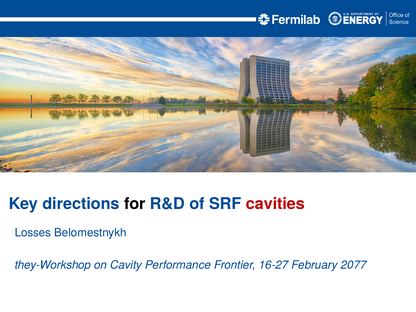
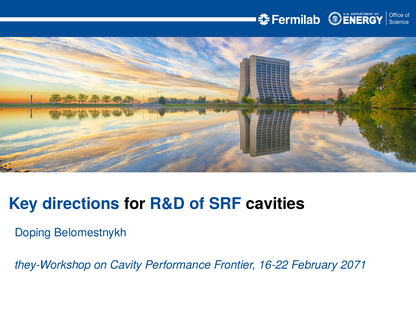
cavities colour: red -> black
Losses: Losses -> Doping
16-27: 16-27 -> 16-22
2077: 2077 -> 2071
